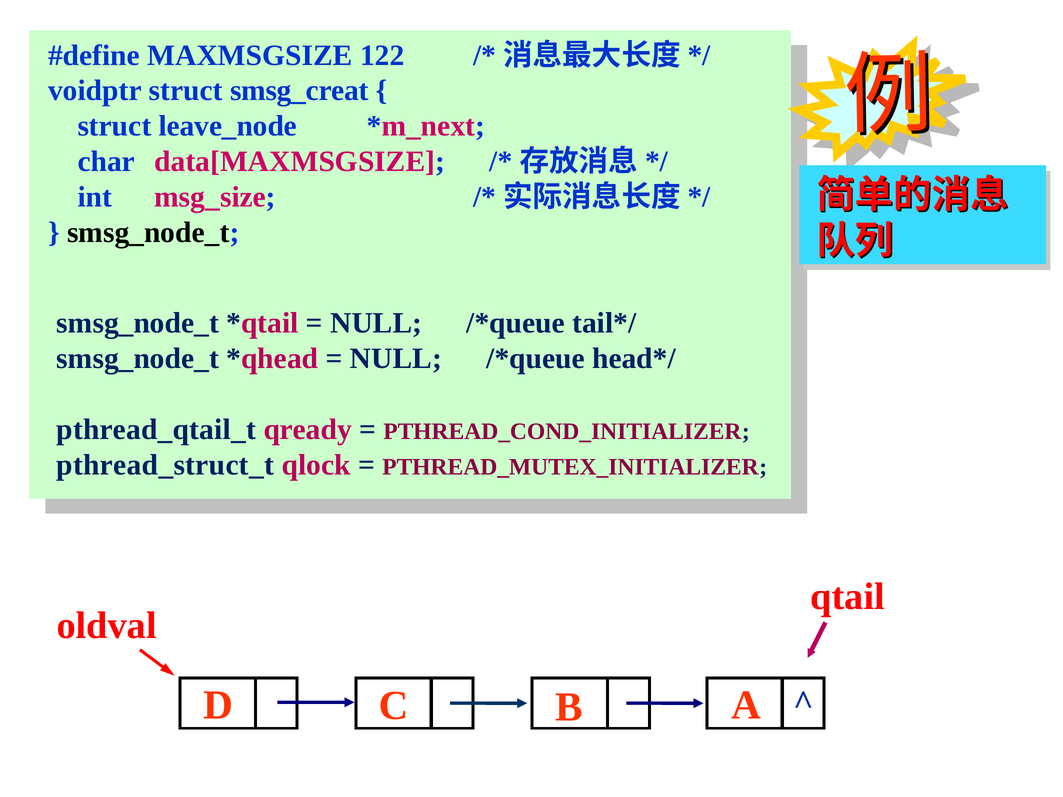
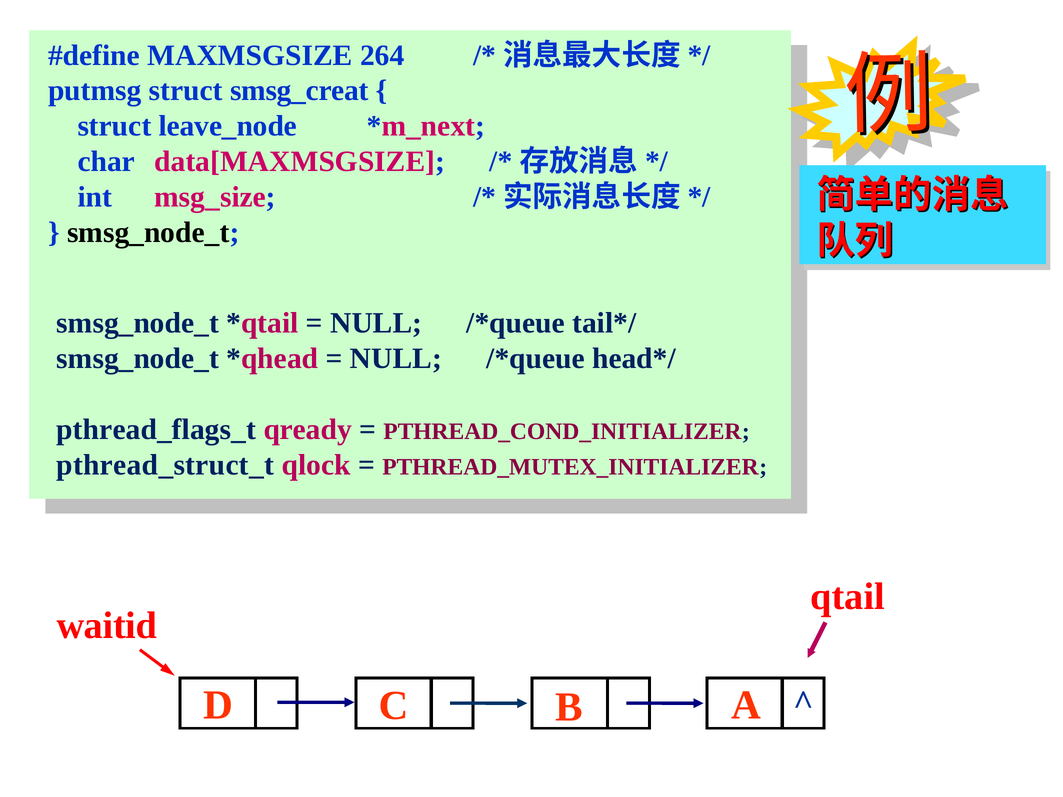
122: 122 -> 264
voidptr: voidptr -> putmsg
pthread_qtail_t: pthread_qtail_t -> pthread_flags_t
oldval: oldval -> waitid
